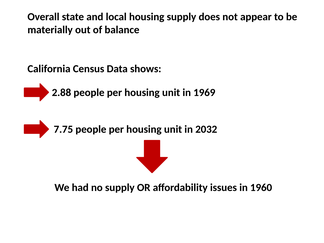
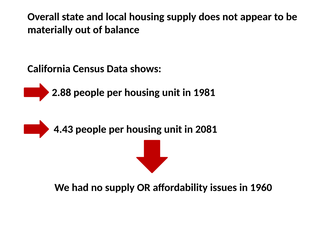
1969: 1969 -> 1981
7.75: 7.75 -> 4.43
2032: 2032 -> 2081
